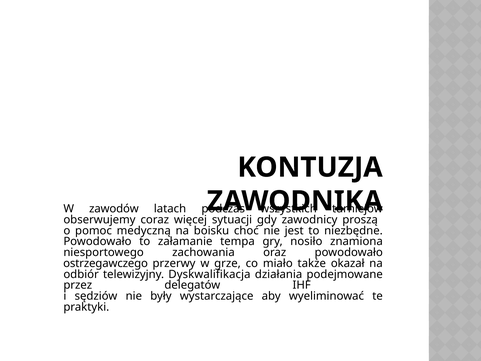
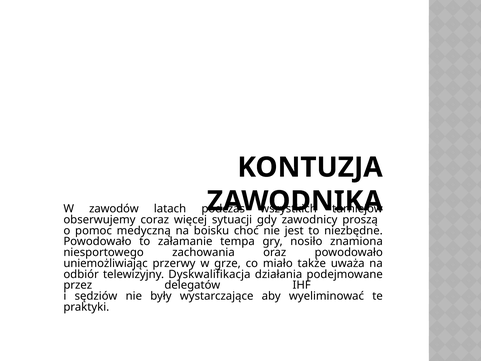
ostrzegawczego: ostrzegawczego -> uniemożliwiając
okazał: okazał -> uważa
